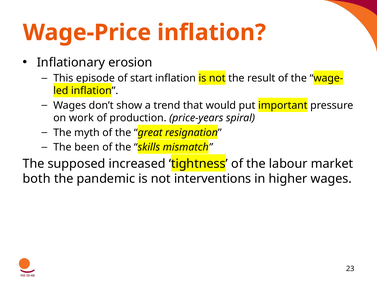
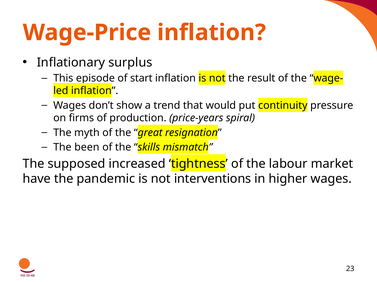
erosion: erosion -> surplus
important: important -> continuity
work: work -> firms
both: both -> have
